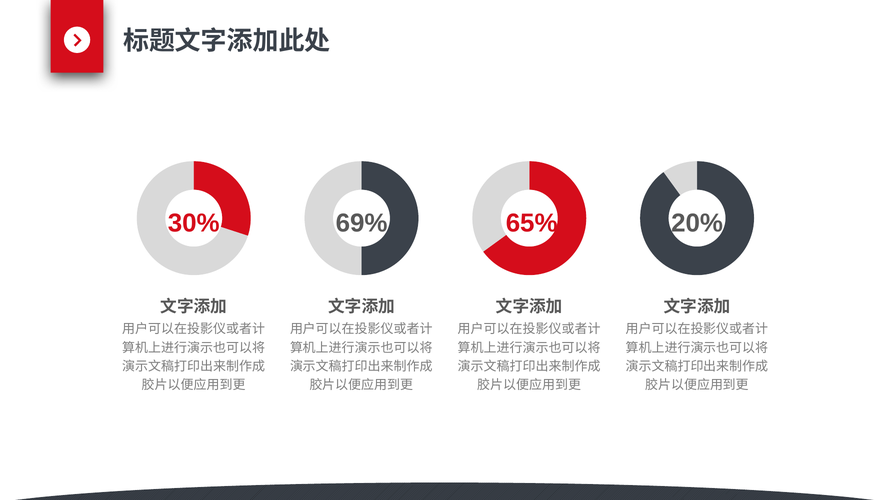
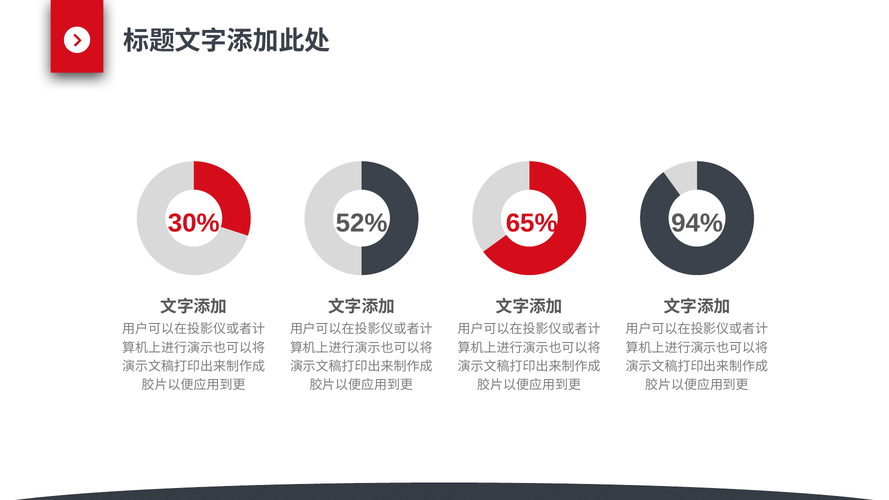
69%: 69% -> 52%
20%: 20% -> 94%
